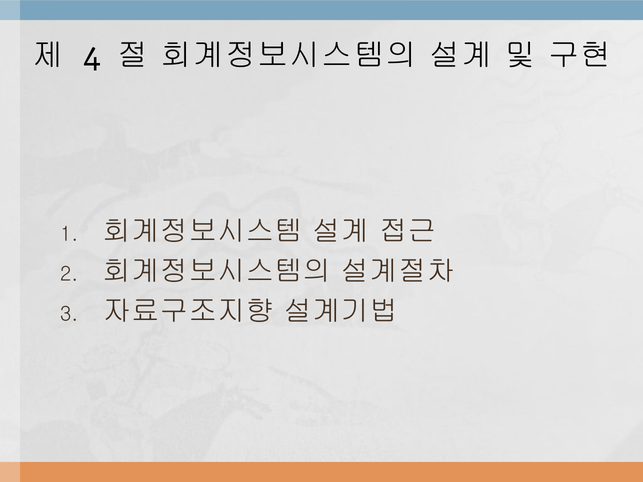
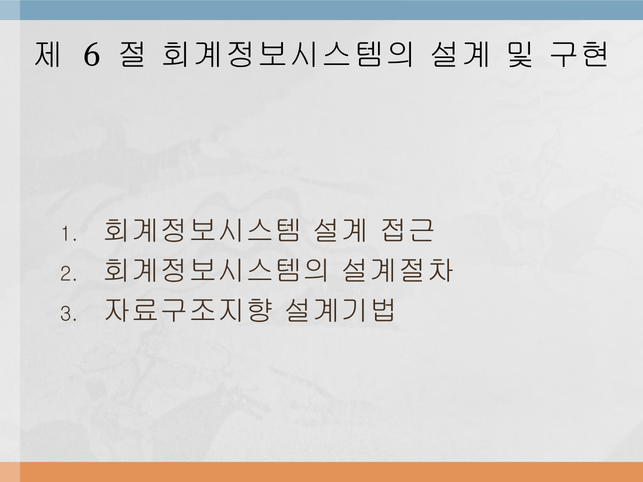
4: 4 -> 6
